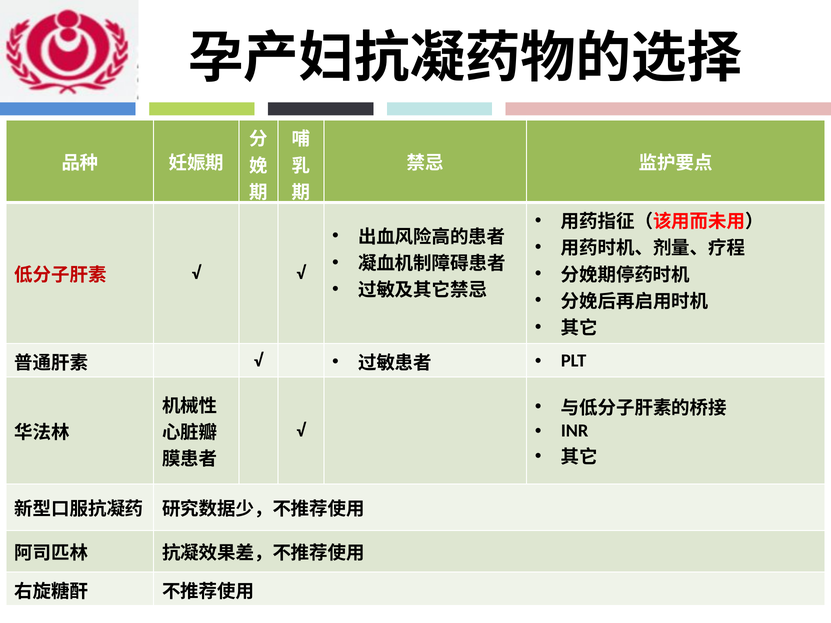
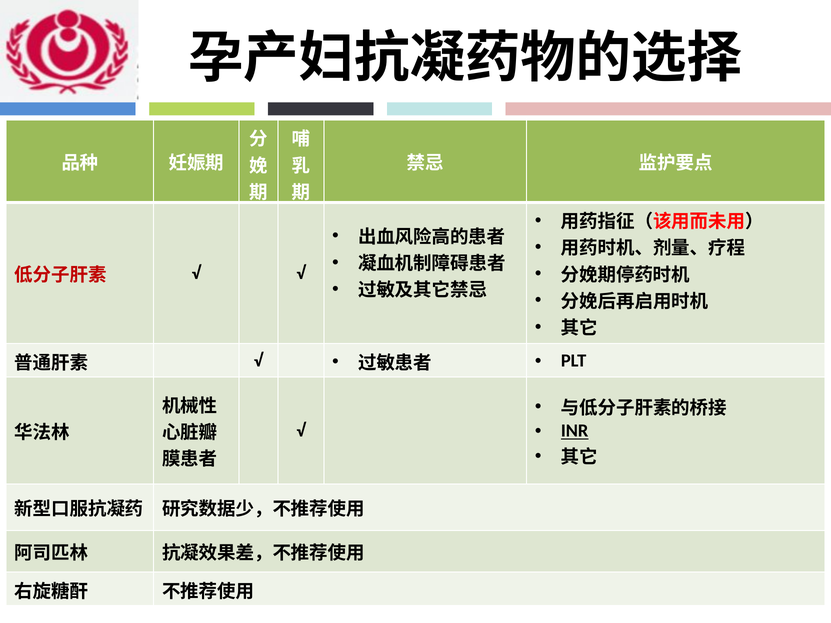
INR underline: none -> present
